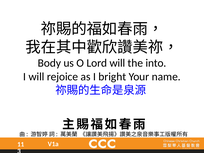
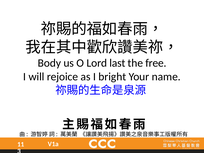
Lord will: will -> last
into: into -> free
